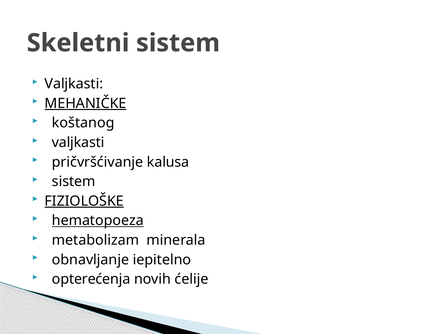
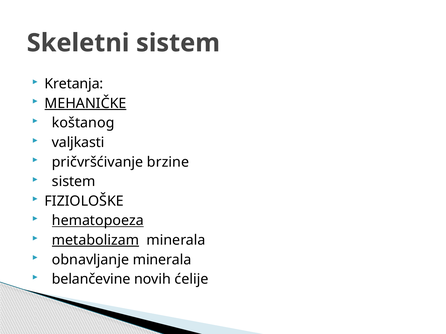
Valjkasti at (74, 84): Valjkasti -> Kretanja
kalusa: kalusa -> brzine
FIZIOLOŠKE underline: present -> none
metabolizam underline: none -> present
obnavljanje iepitelno: iepitelno -> minerala
opterećenja: opterećenja -> belančevine
